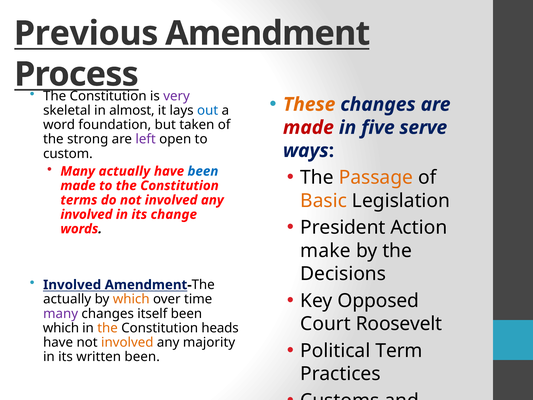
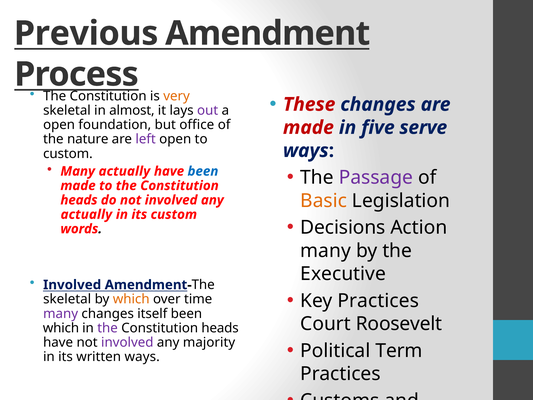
very colour: purple -> orange
These colour: orange -> red
out colour: blue -> purple
word at (59, 125): word -> open
taken: taken -> office
strong: strong -> nature
Passage colour: orange -> purple
terms at (79, 200): terms -> heads
involved at (86, 214): involved -> actually
its change: change -> custom
President: President -> Decisions
make at (326, 251): make -> many
Decisions: Decisions -> Executive
Key Opposed: Opposed -> Practices
actually at (67, 299): actually -> skeletal
the at (108, 328) colour: orange -> purple
involved at (127, 342) colour: orange -> purple
written been: been -> ways
